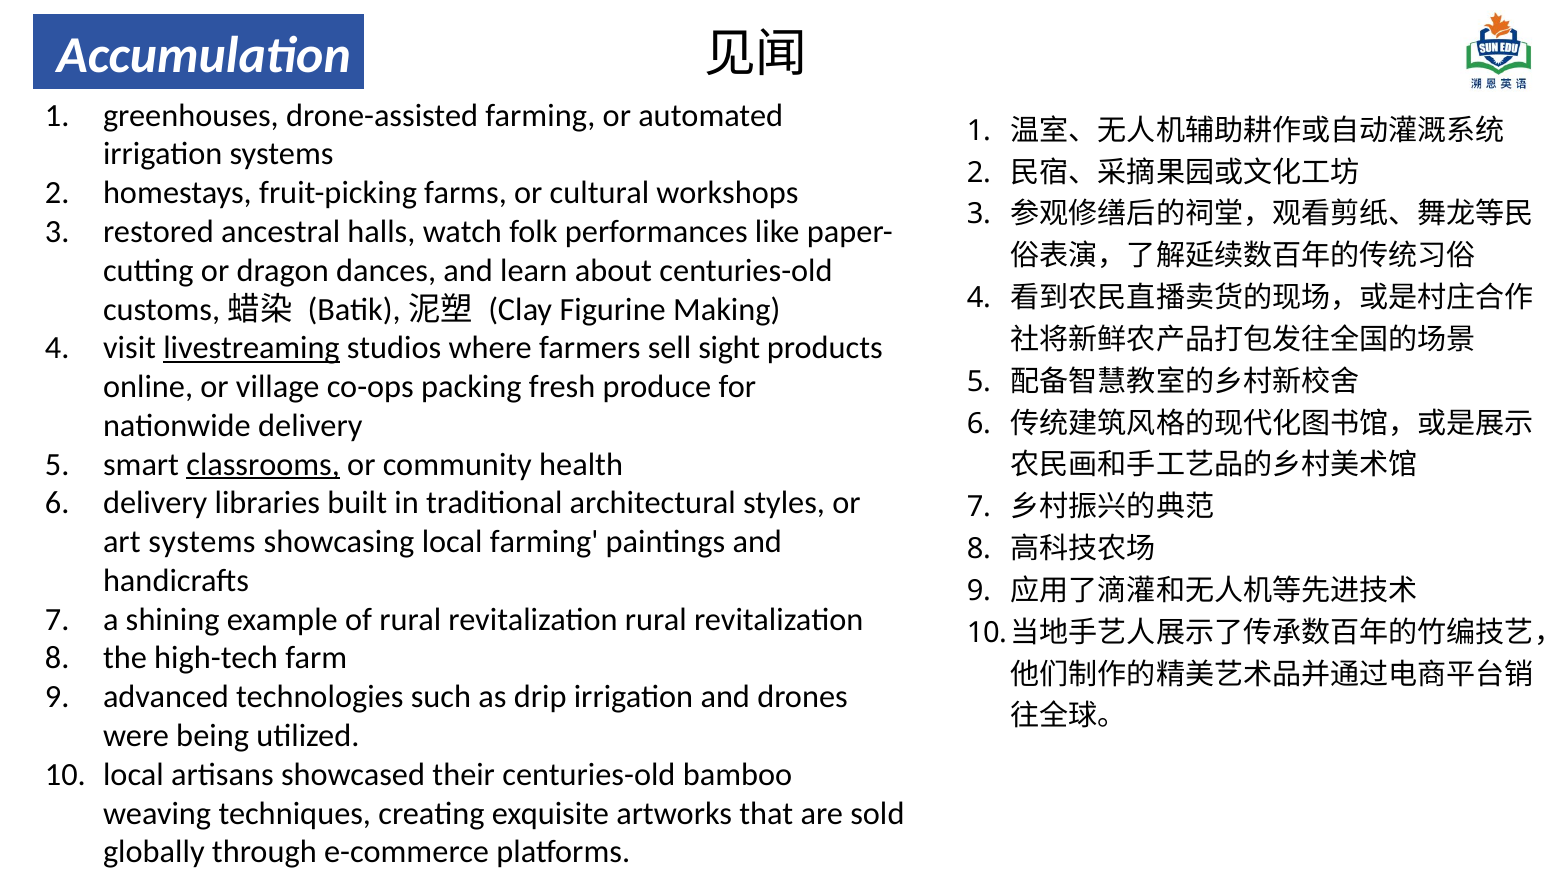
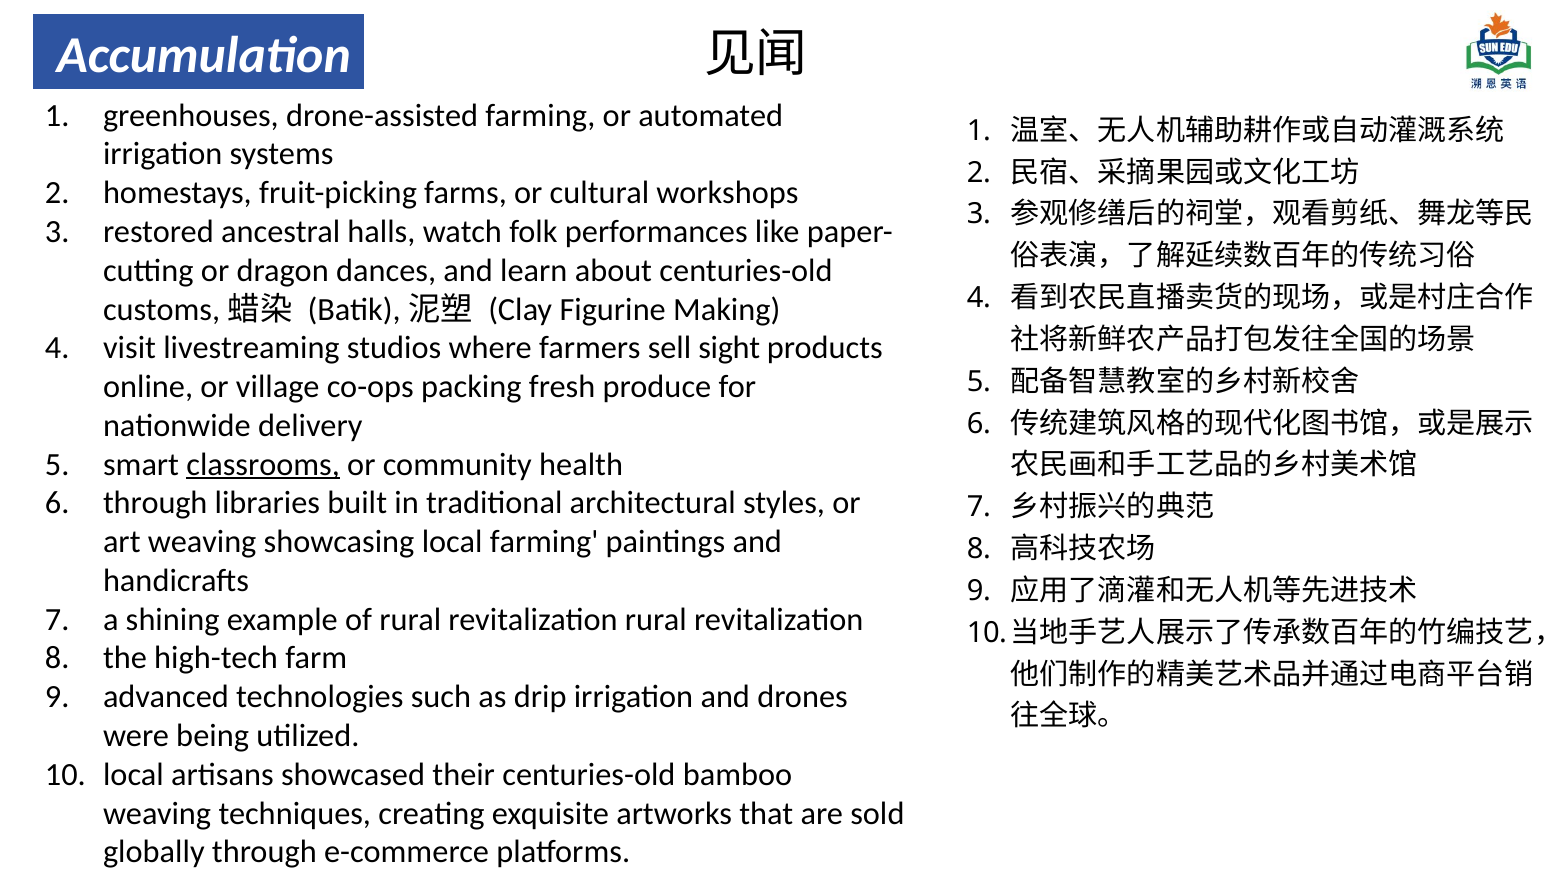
livestreaming underline: present -> none
delivery at (155, 503): delivery -> through
art systems: systems -> weaving
